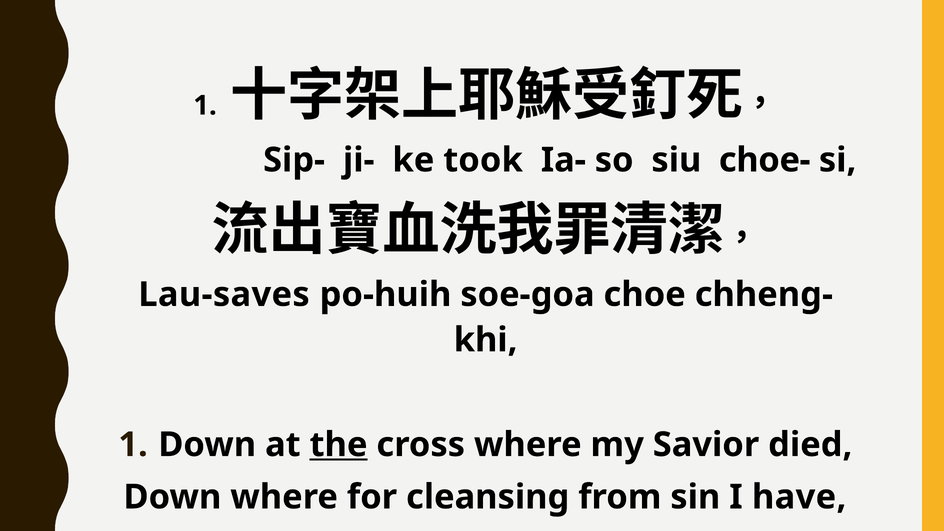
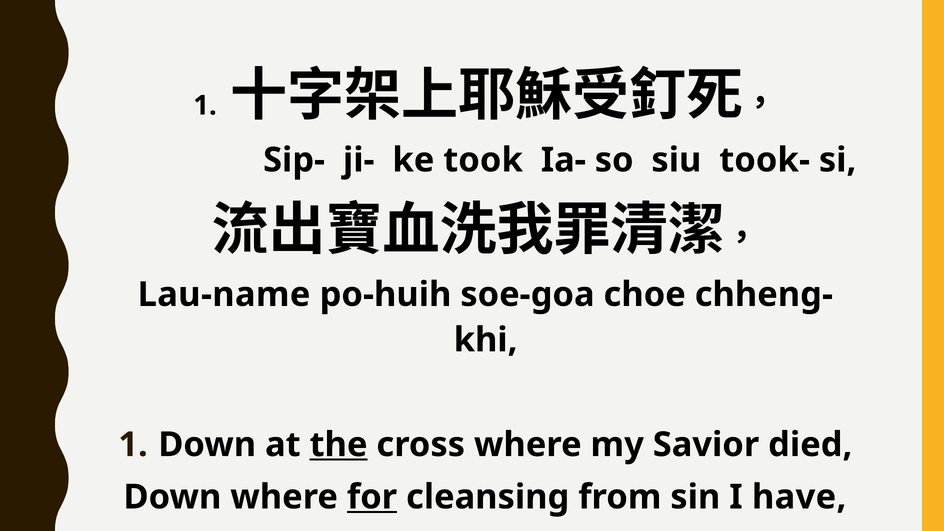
choe-: choe- -> took-
Lau-saves: Lau-saves -> Lau-name
for underline: none -> present
